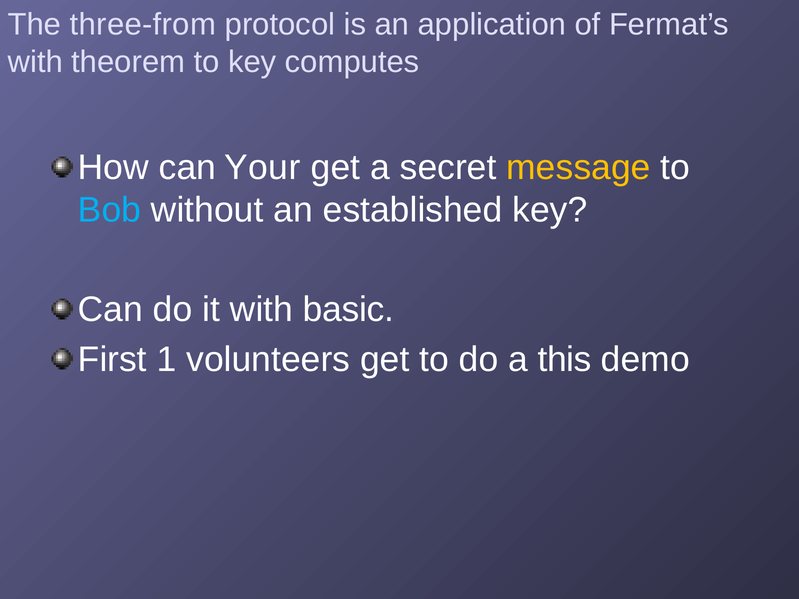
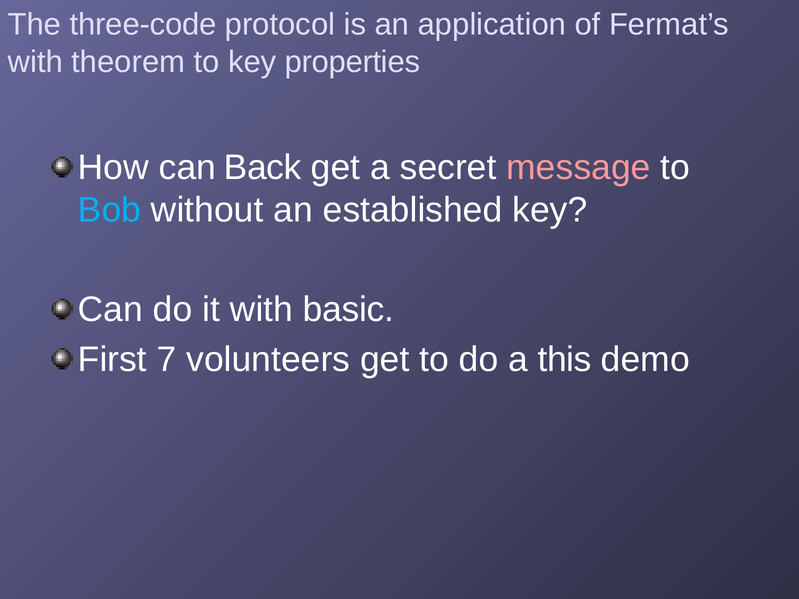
three-from: three-from -> three-code
computes: computes -> properties
Your: Your -> Back
message colour: yellow -> pink
1: 1 -> 7
